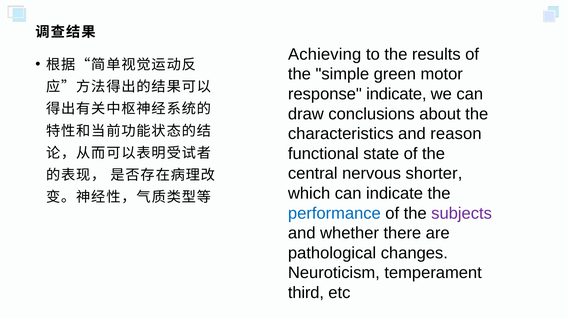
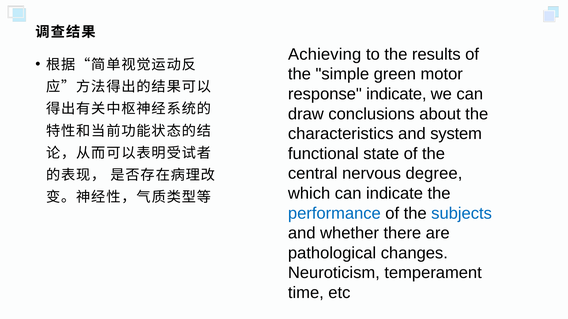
reason: reason -> system
shorter: shorter -> degree
subjects colour: purple -> blue
third: third -> time
